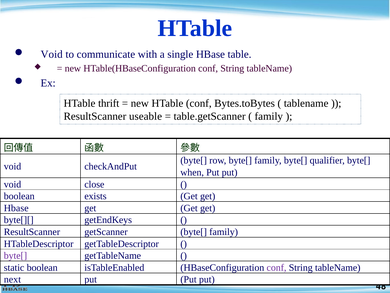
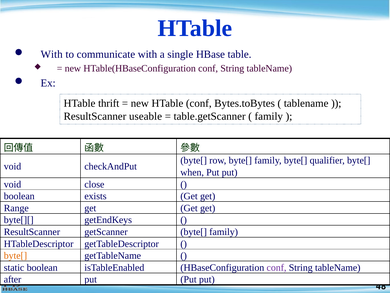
Void at (52, 54): Void -> With
Hbase at (16, 208): Hbase -> Range
byte[ at (15, 255) colour: purple -> orange
next: next -> after
